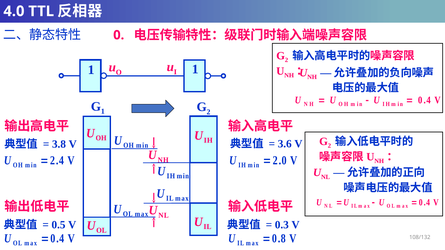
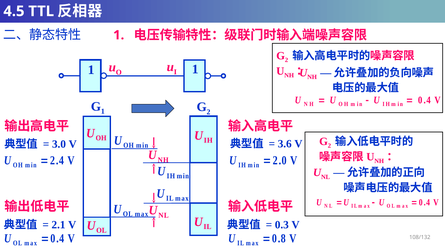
4.0: 4.0 -> 4.5
0 at (119, 35): 0 -> 1
3.8: 3.8 -> 3.0
0.5: 0.5 -> 2.1
